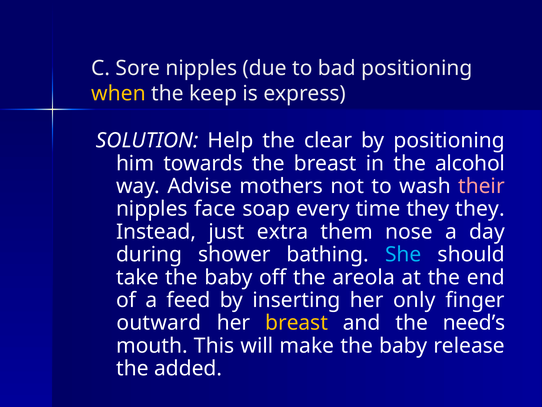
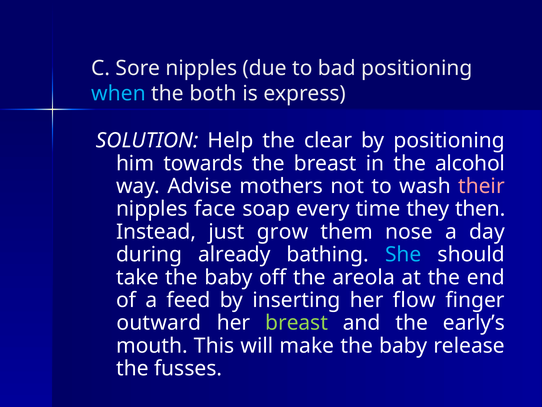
when colour: yellow -> light blue
keep: keep -> both
they they: they -> then
extra: extra -> grow
shower: shower -> already
only: only -> flow
breast at (297, 323) colour: yellow -> light green
need’s: need’s -> early’s
added: added -> fusses
